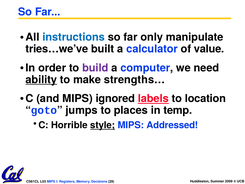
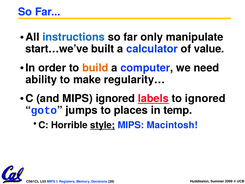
tries…we’ve: tries…we’ve -> start…we’ve
build colour: purple -> orange
ability underline: present -> none
strengths…: strengths… -> regularity…
to location: location -> ignored
Addressed: Addressed -> Macintosh
